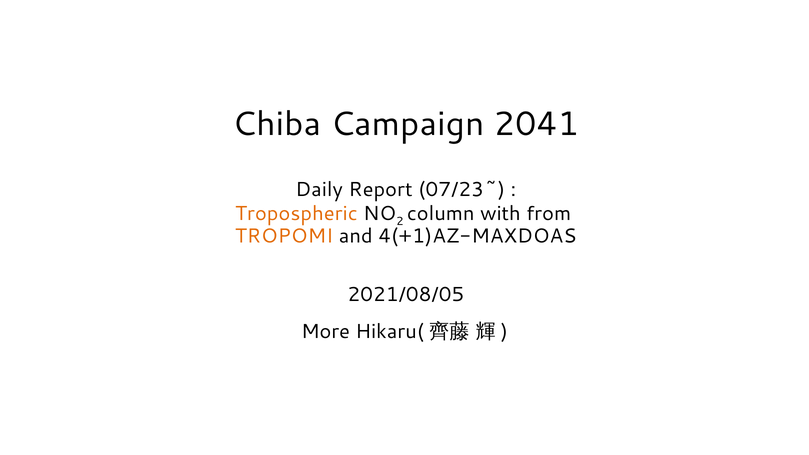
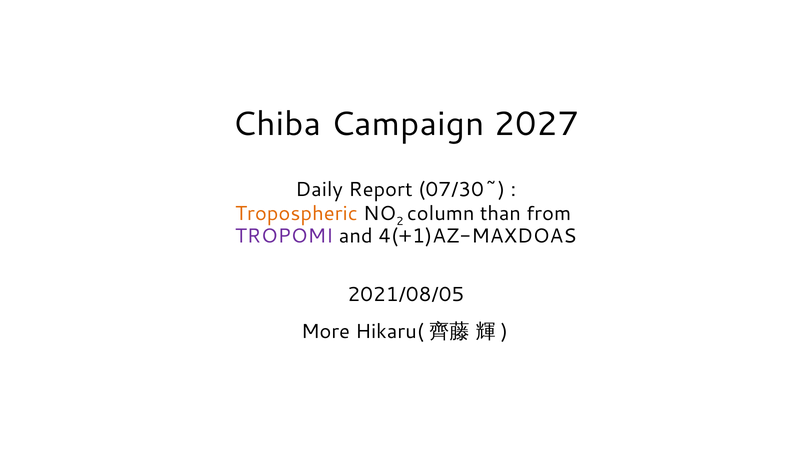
2041: 2041 -> 2027
07/23~: 07/23~ -> 07/30~
with: with -> than
TROPOMI colour: orange -> purple
